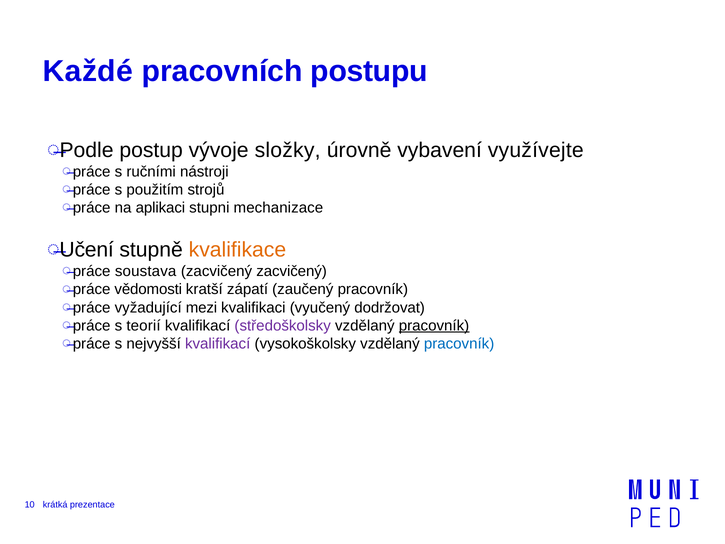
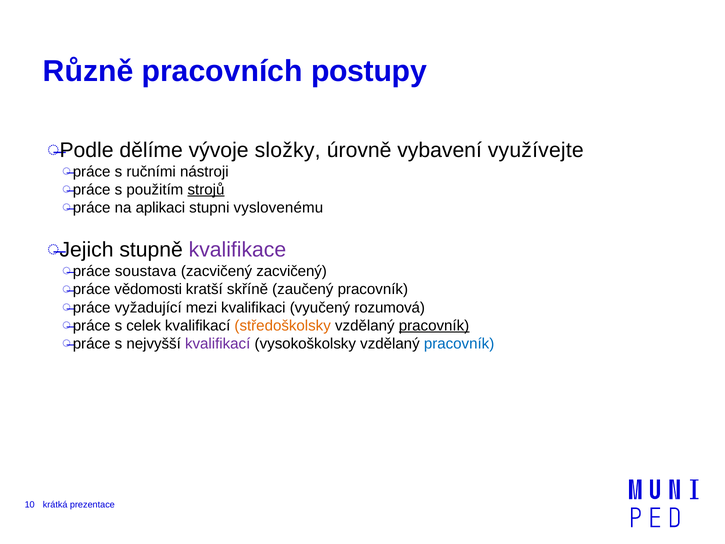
Každé: Každé -> Různě
postupu: postupu -> postupy
postup: postup -> dělíme
strojů underline: none -> present
mechanizace: mechanizace -> vyslovenému
Učení: Učení -> Jejich
kvalifikace colour: orange -> purple
zápatí: zápatí -> skříně
dodržovat: dodržovat -> rozumová
teorií: teorií -> celek
středoškolsky colour: purple -> orange
